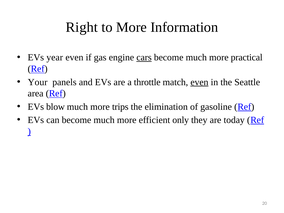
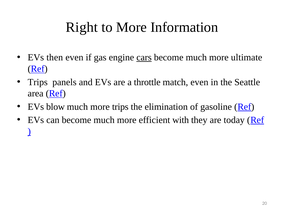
year: year -> then
practical: practical -> ultimate
Your at (38, 82): Your -> Trips
even at (199, 82) underline: present -> none
only: only -> with
